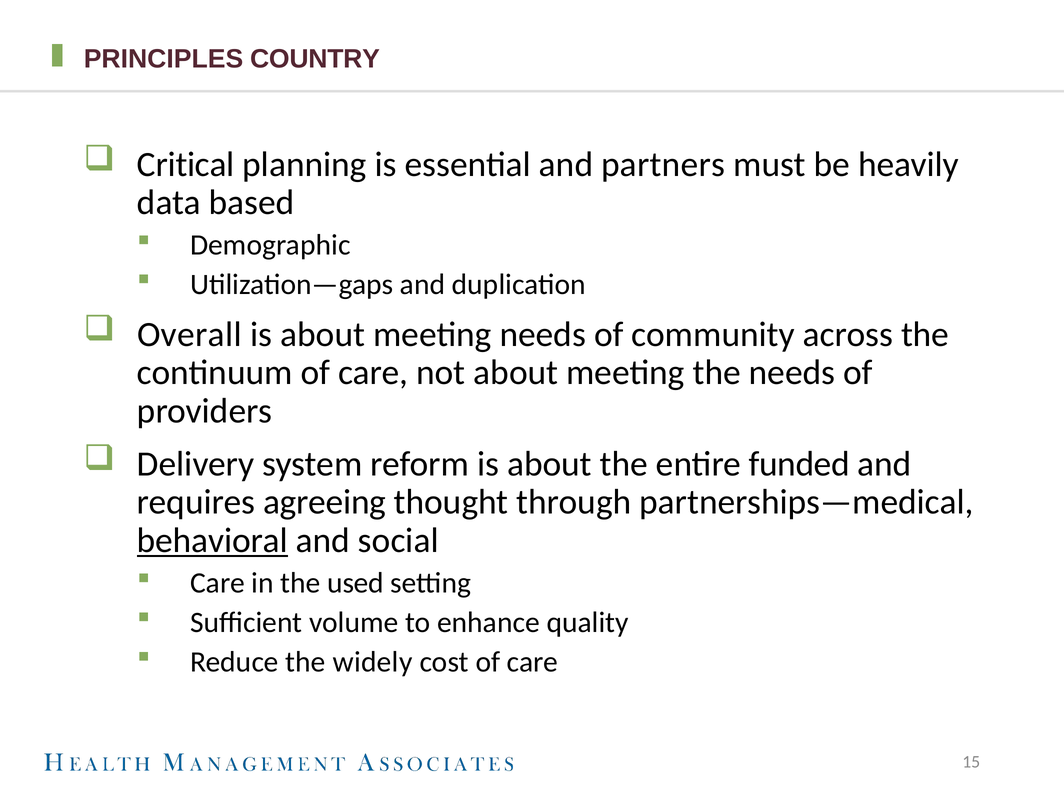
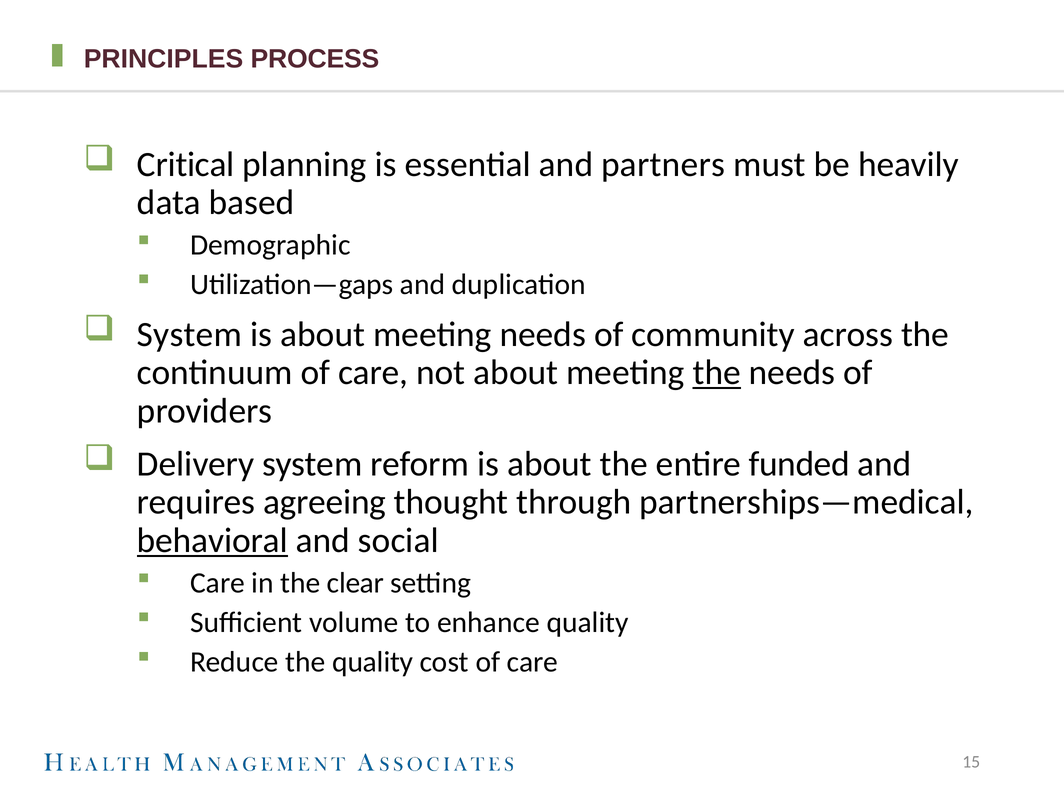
COUNTRY: COUNTRY -> PROCESS
Overall at (189, 334): Overall -> System
the at (717, 373) underline: none -> present
used: used -> clear
the widely: widely -> quality
